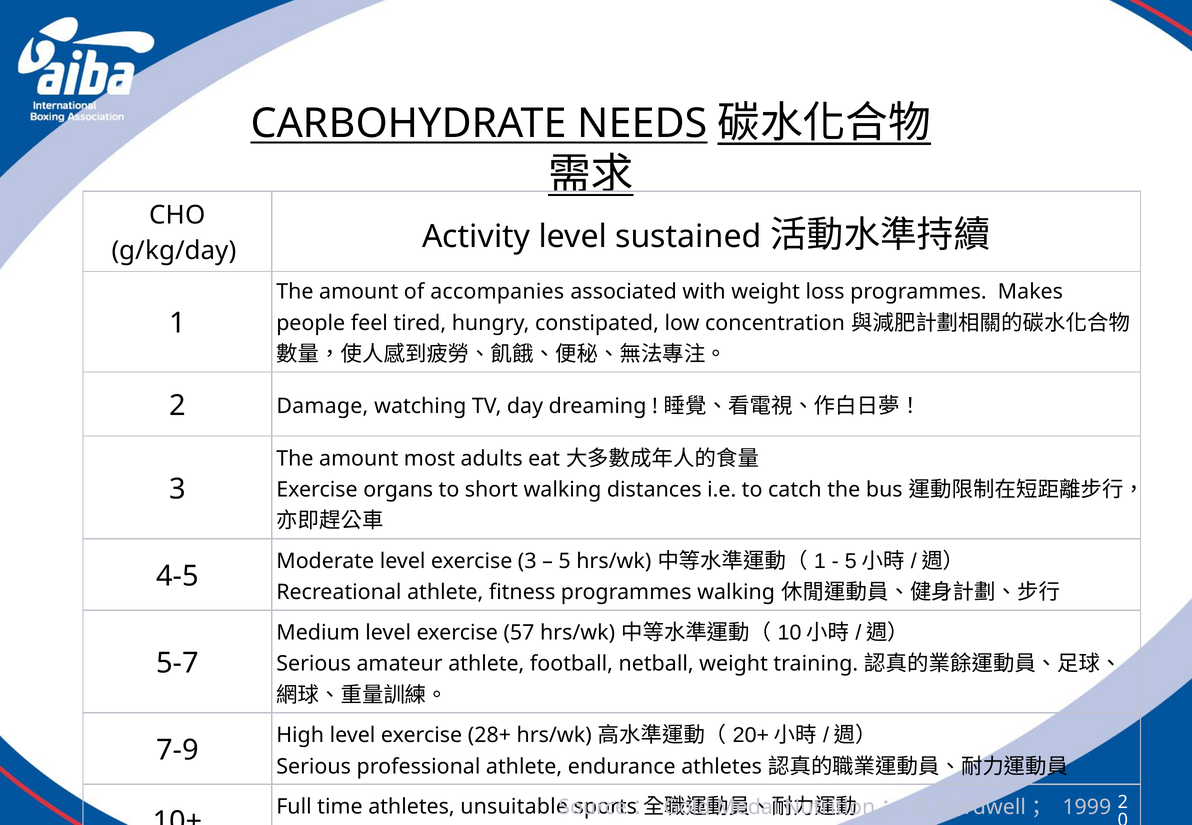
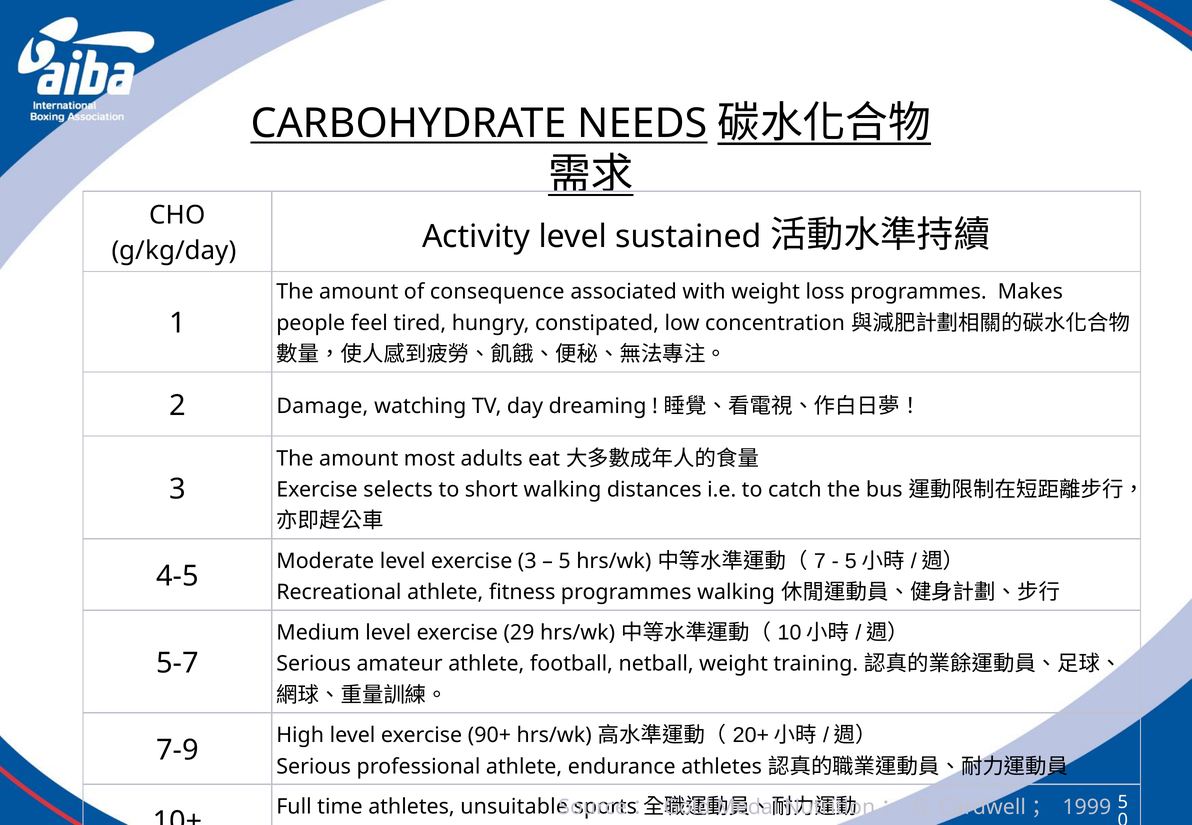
accompanies: accompanies -> consequence
organs: organs -> selects
1 at (820, 561): 1 -> 7
57: 57 -> 29
28+: 28+ -> 90+
1999 2: 2 -> 5
